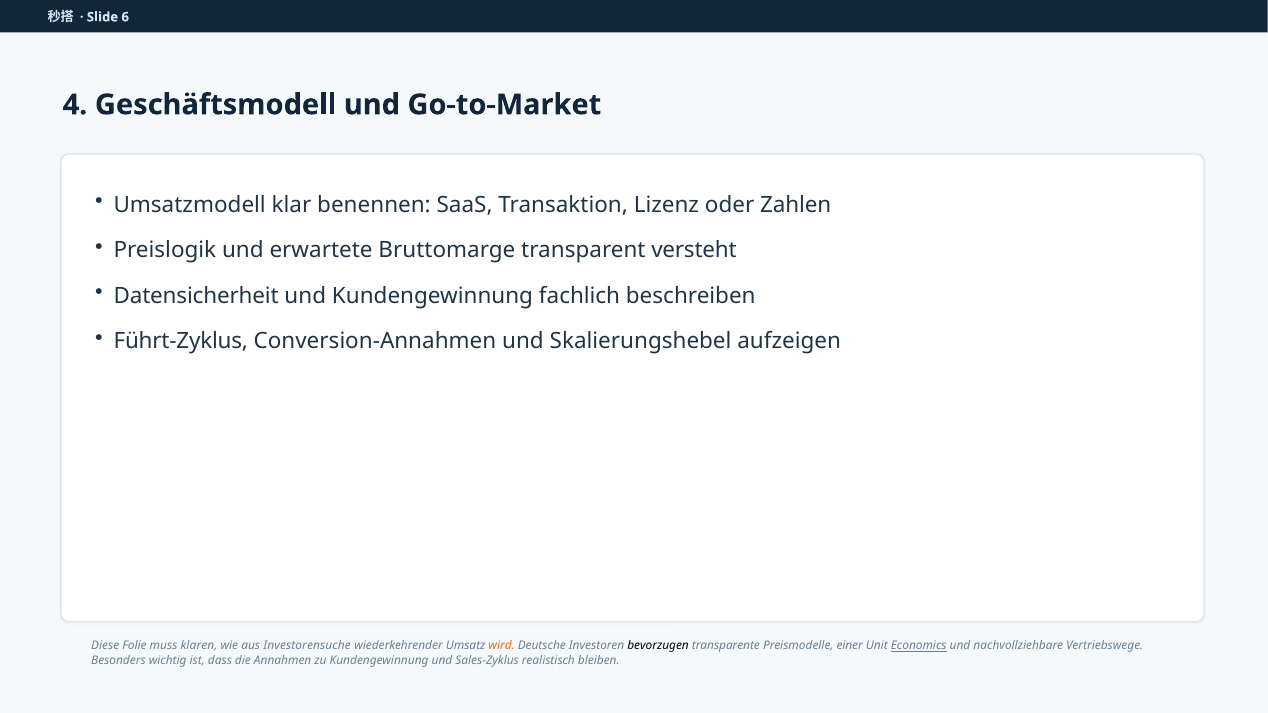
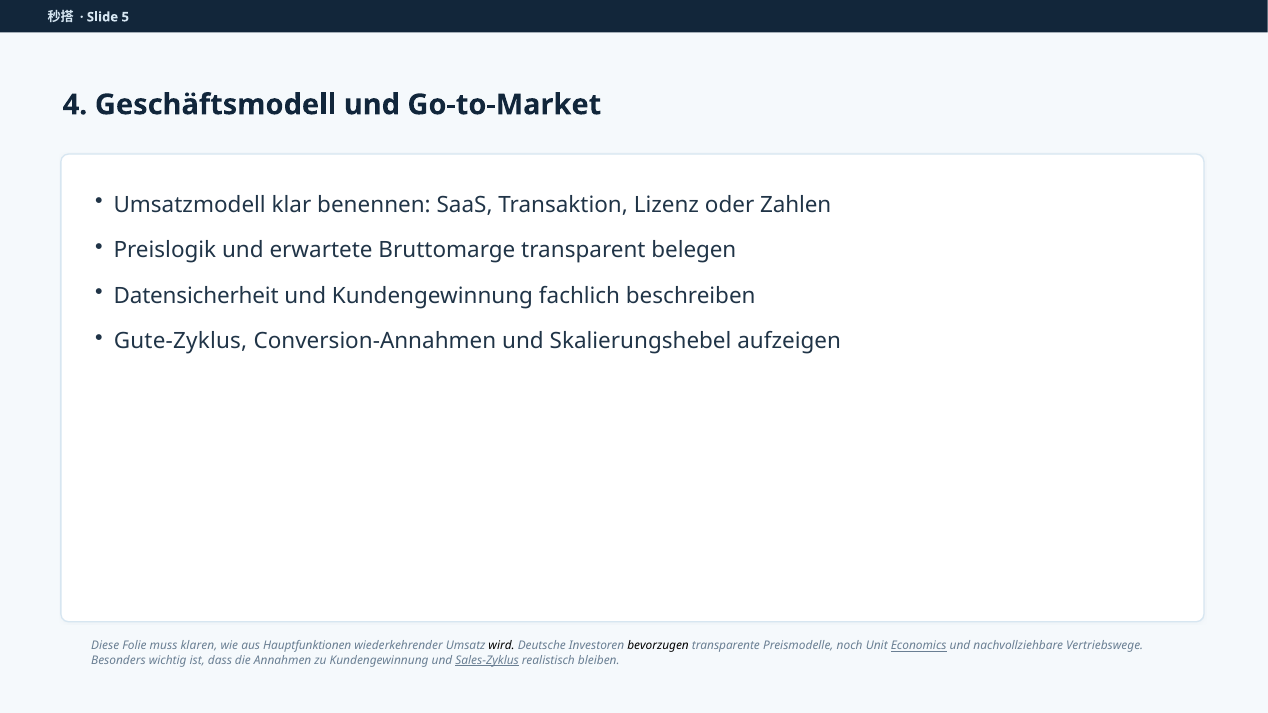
6: 6 -> 5
versteht: versteht -> belegen
Führt-Zyklus: Führt-Zyklus -> Gute-Zyklus
Investorensuche: Investorensuche -> Hauptfunktionen
wird colour: orange -> black
einer: einer -> noch
Sales-Zyklus underline: none -> present
